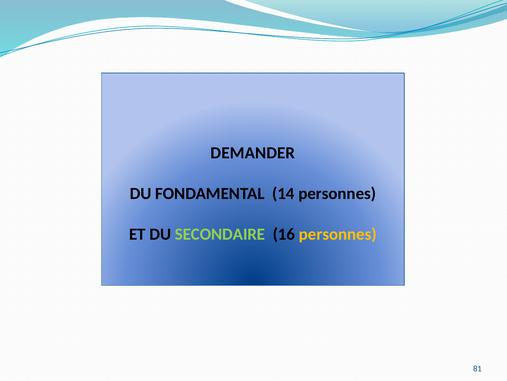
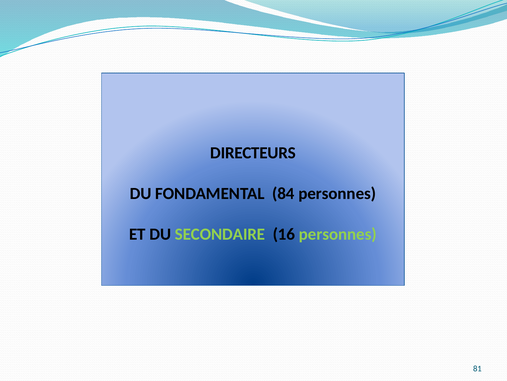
DEMANDER: DEMANDER -> DIRECTEURS
14: 14 -> 84
personnes at (338, 234) colour: yellow -> light green
